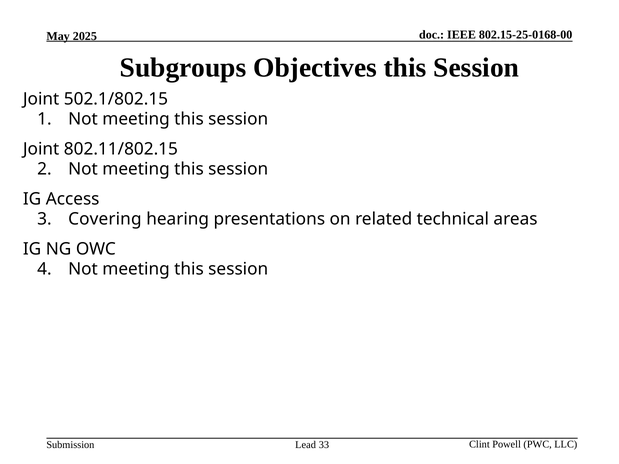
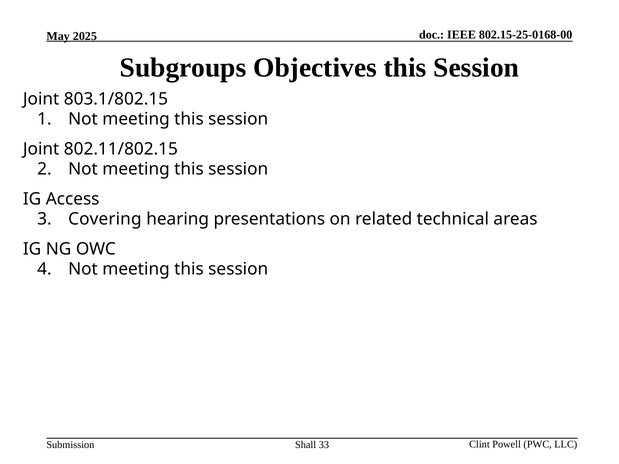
502.1/802.15: 502.1/802.15 -> 803.1/802.15
Lead: Lead -> Shall
